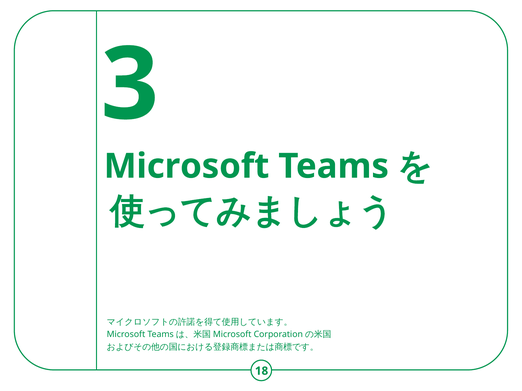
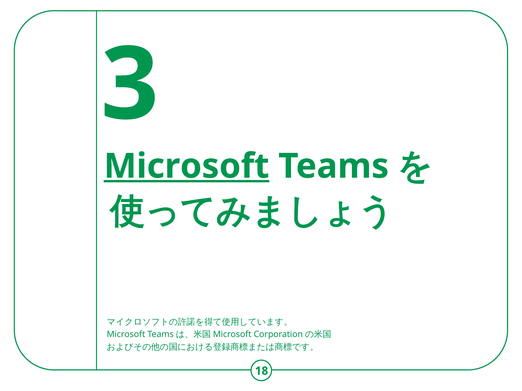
Microsoft at (187, 166) underline: none -> present
